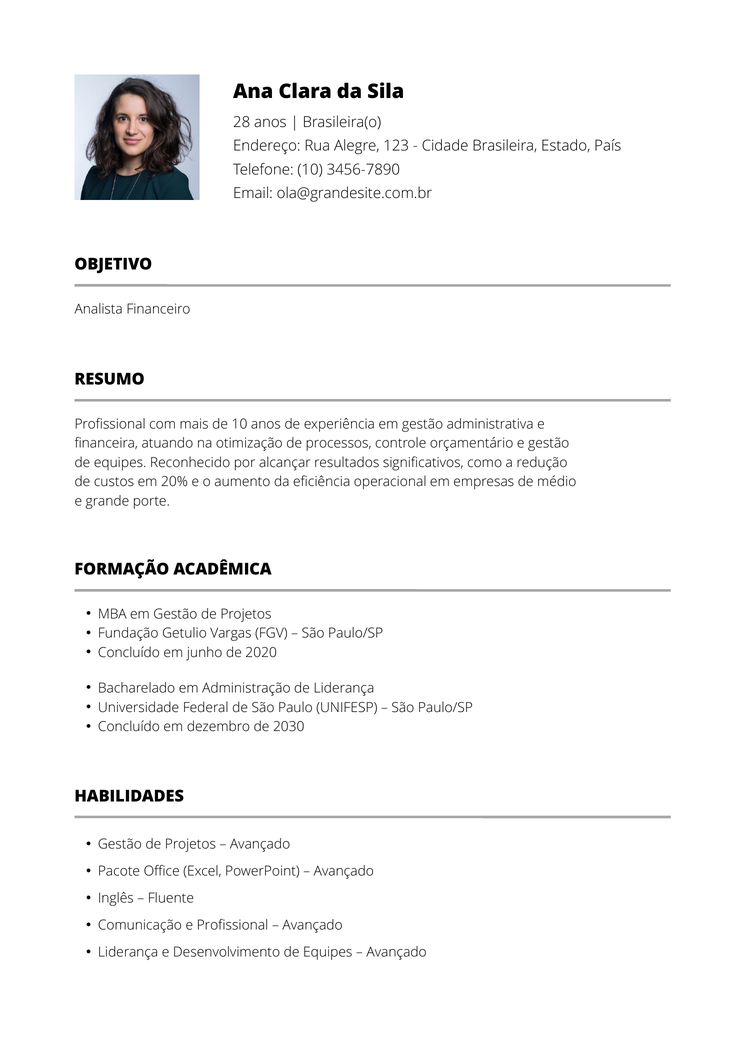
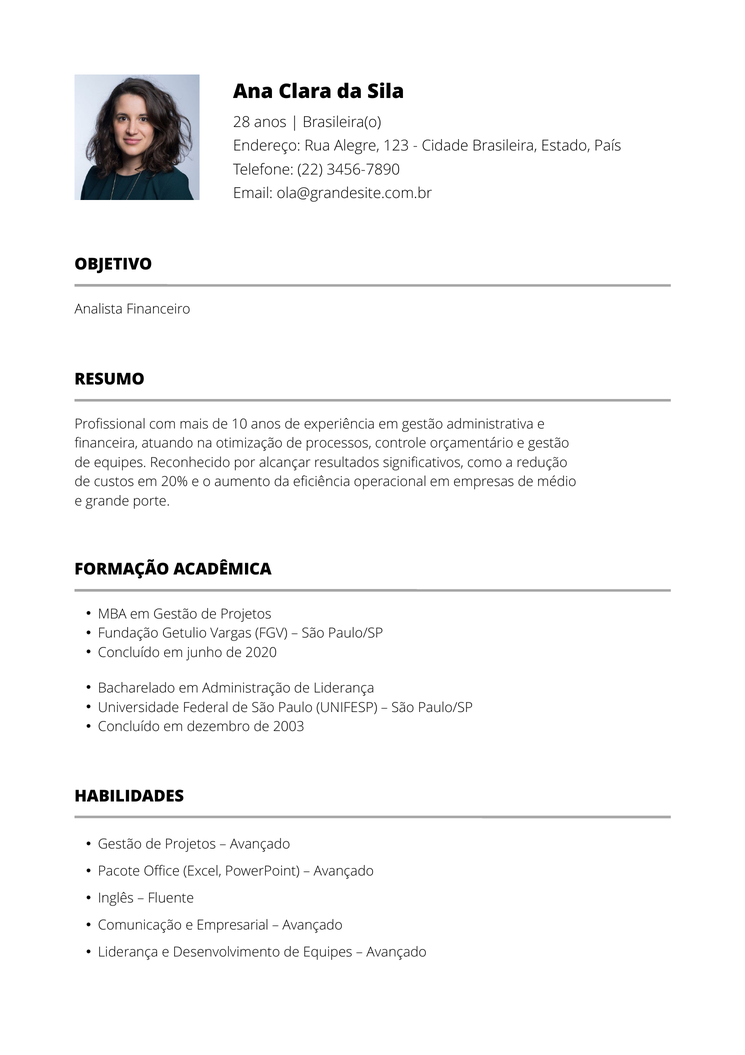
Telefone 10: 10 -> 22
2030: 2030 -> 2003
e Profissional: Profissional -> Empresarial
